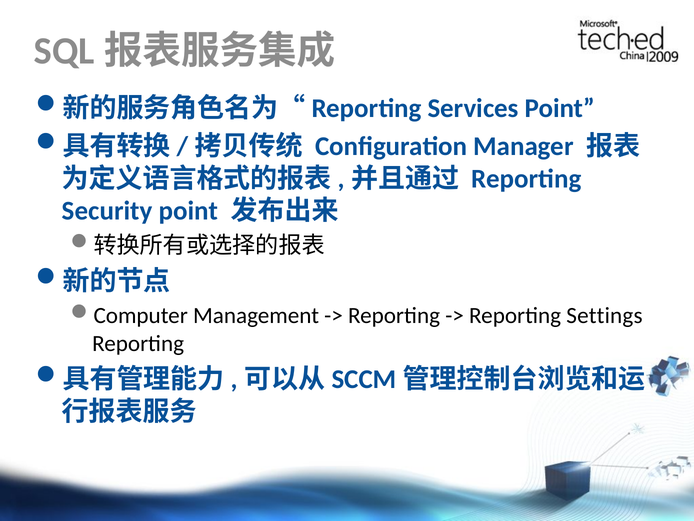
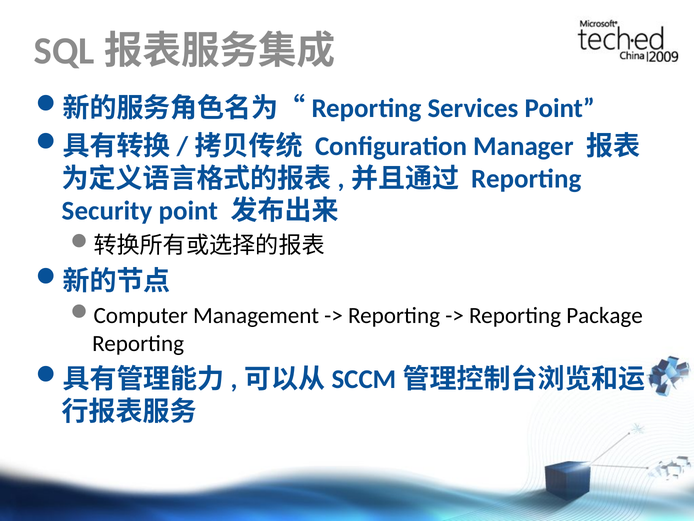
Settings: Settings -> Package
